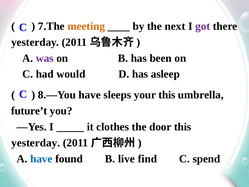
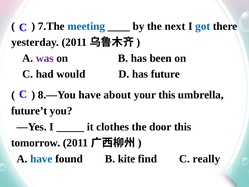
meeting colour: orange -> blue
got colour: purple -> blue
asleep: asleep -> future
sleeps: sleeps -> about
yesterday at (36, 143): yesterday -> tomorrow
live: live -> kite
spend: spend -> really
